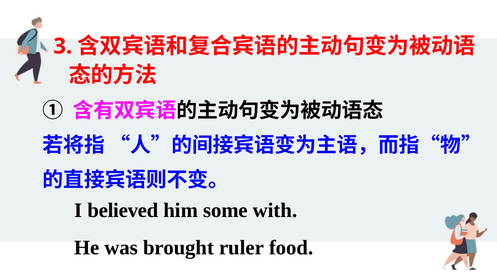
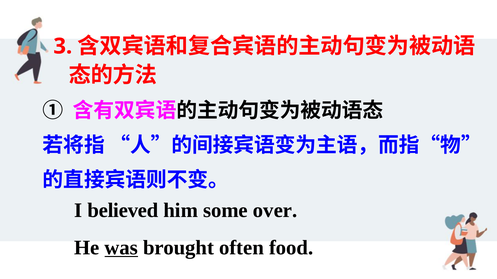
with: with -> over
was underline: none -> present
ruler: ruler -> often
